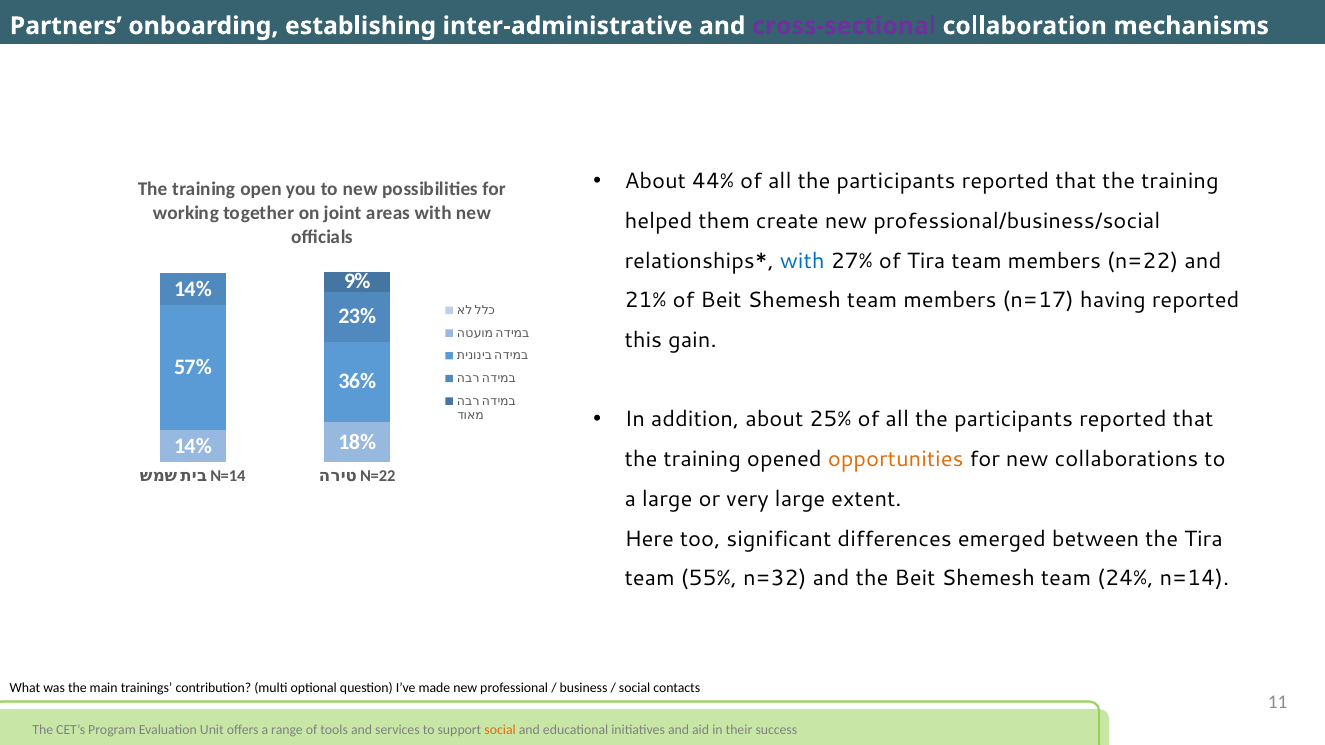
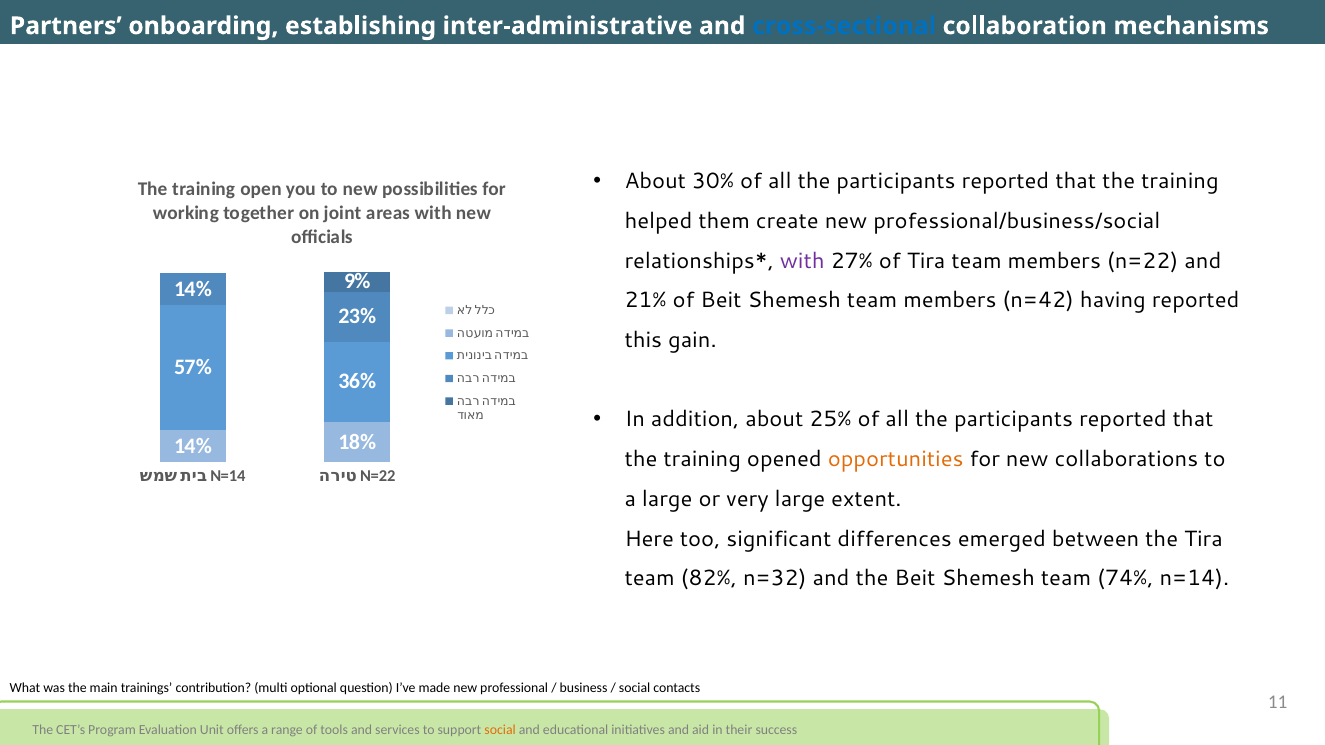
cross-sectional colour: purple -> blue
44%: 44% -> 30%
with at (802, 261) colour: blue -> purple
n=17: n=17 -> n=42
55%: 55% -> 82%
24%: 24% -> 74%
